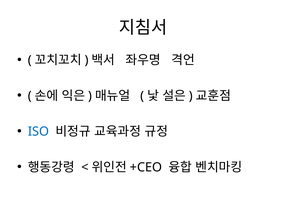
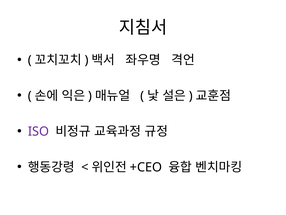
ISO colour: blue -> purple
